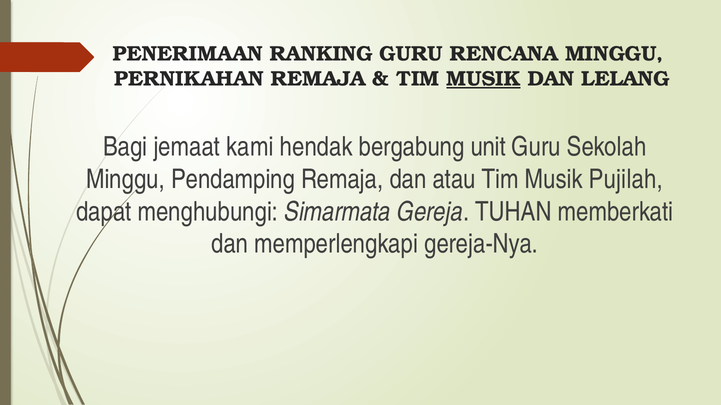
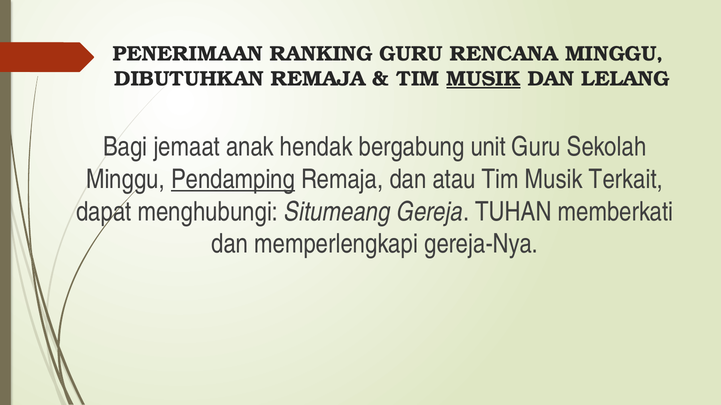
PERNIKAHAN: PERNIKAHAN -> DIBUTUHKAN
kami: kami -> anak
Pendamping underline: none -> present
Pujilah: Pujilah -> Terkait
Simarmata: Simarmata -> Situmeang
